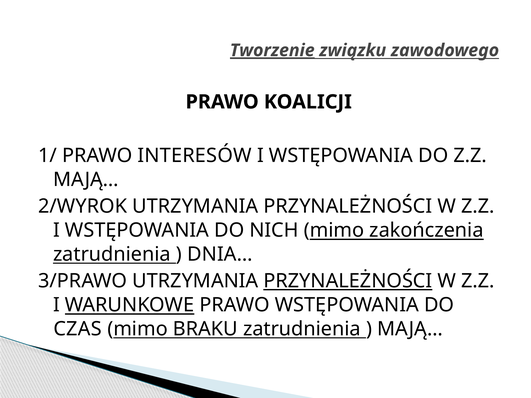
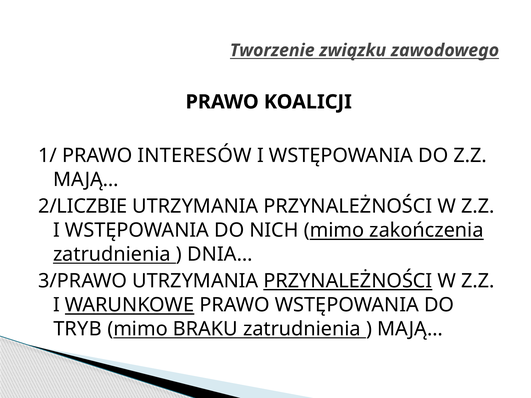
Tworzenie underline: present -> none
2/WYROK: 2/WYROK -> 2/LICZBIE
CZAS: CZAS -> TRYB
